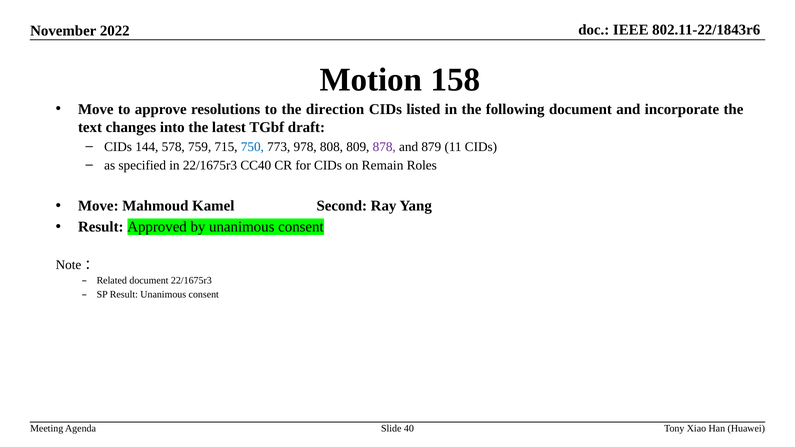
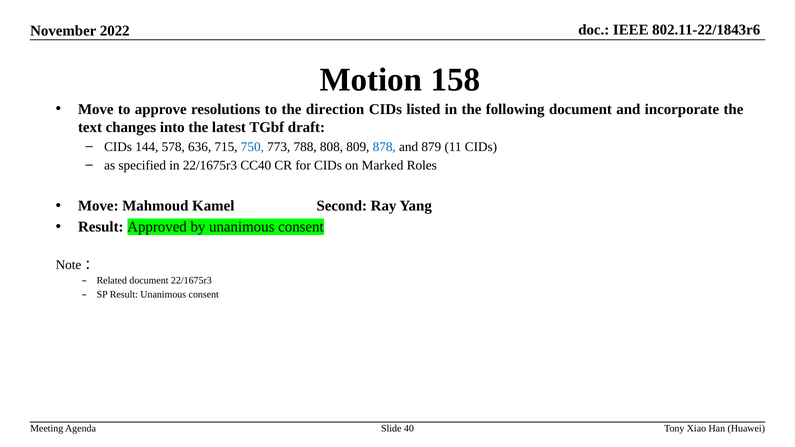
759: 759 -> 636
978: 978 -> 788
878 colour: purple -> blue
Remain: Remain -> Marked
